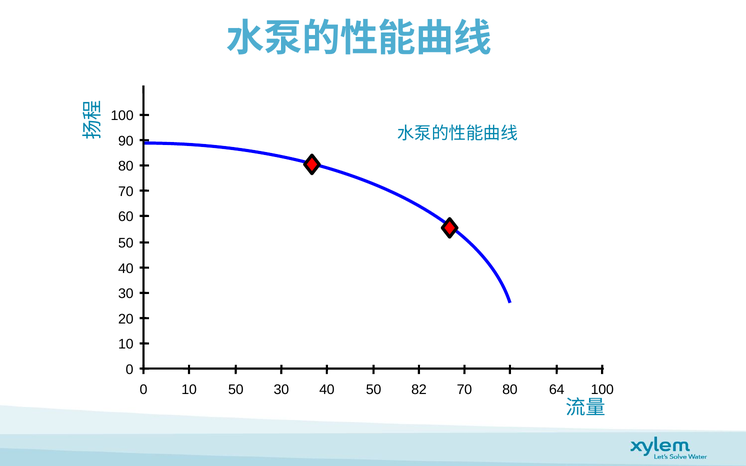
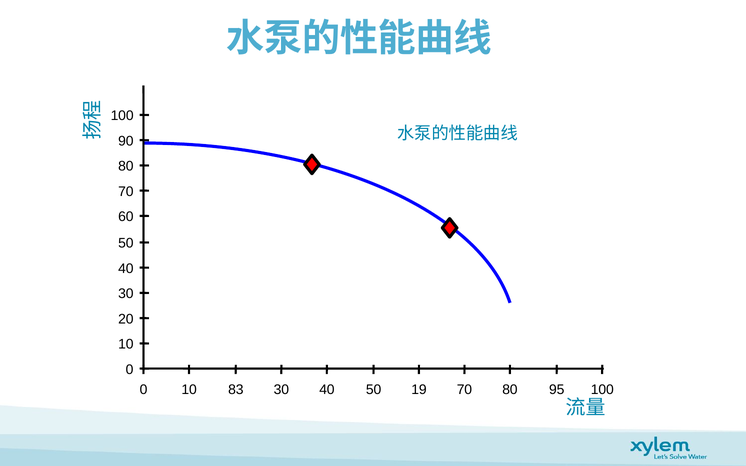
10 50: 50 -> 83
82: 82 -> 19
64: 64 -> 95
